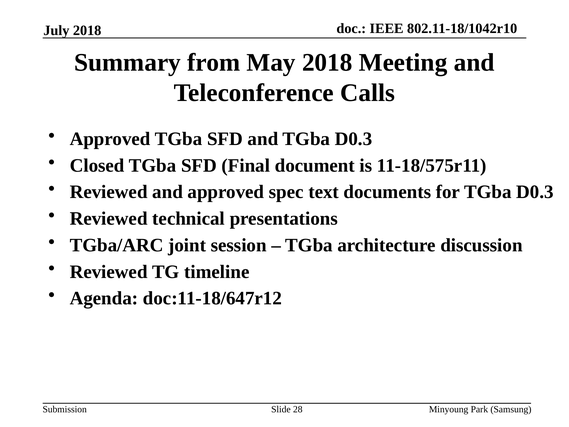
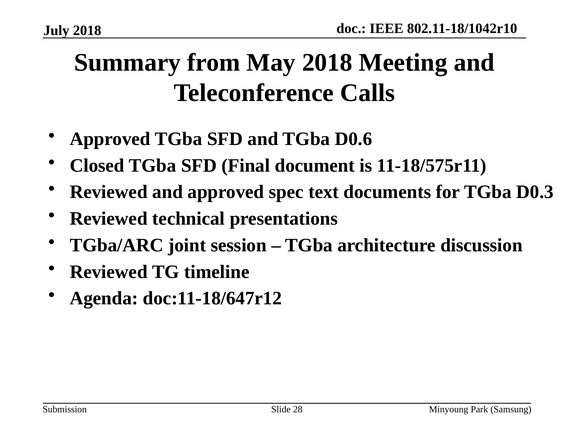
and TGba D0.3: D0.3 -> D0.6
